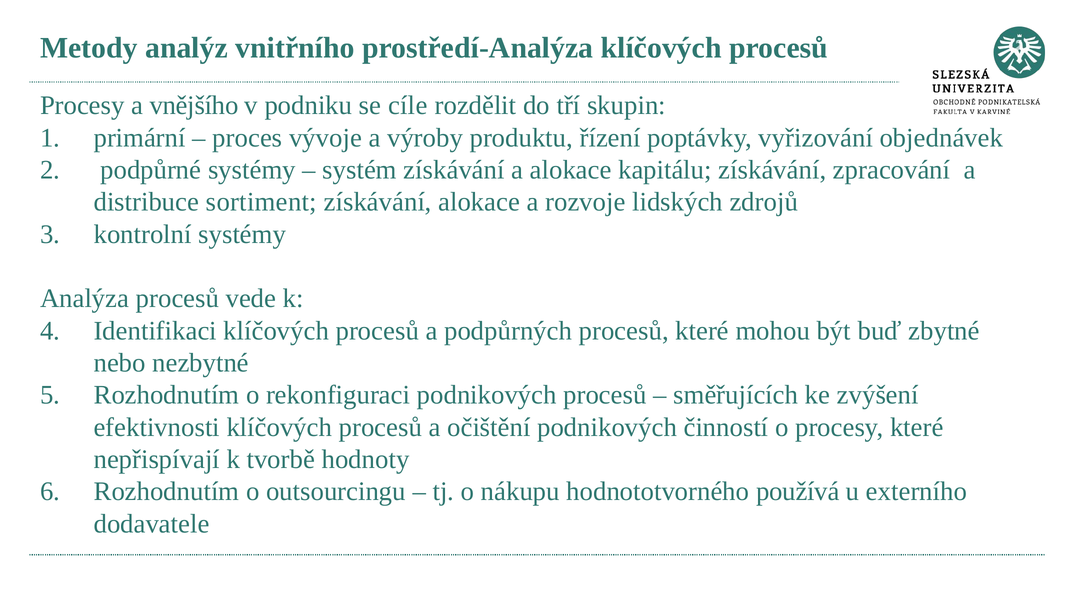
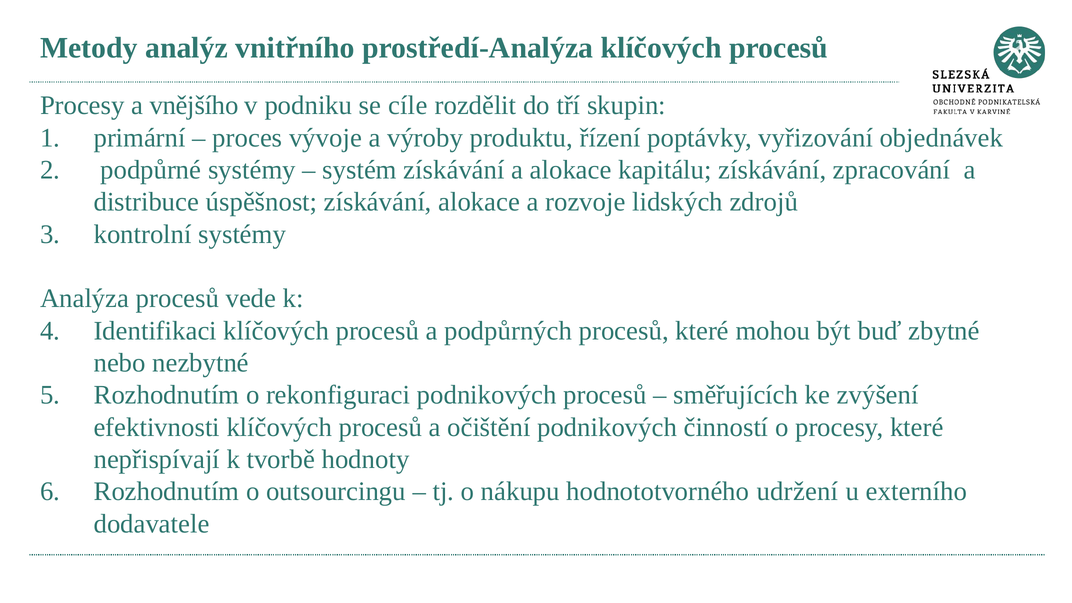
sortiment: sortiment -> úspěšnost
používá: používá -> udržení
